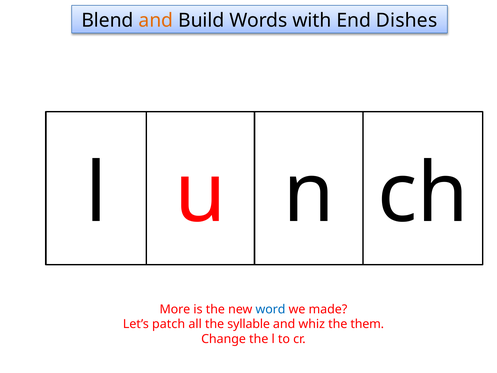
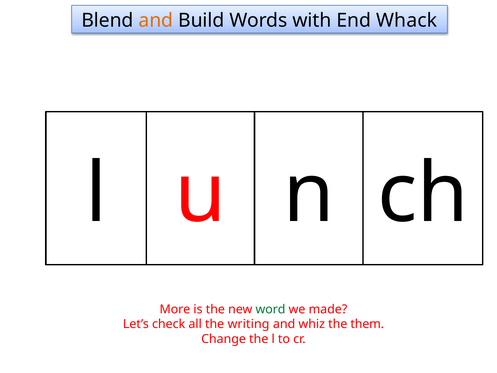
Dishes: Dishes -> Whack
word colour: blue -> green
patch: patch -> check
syllable: syllable -> writing
